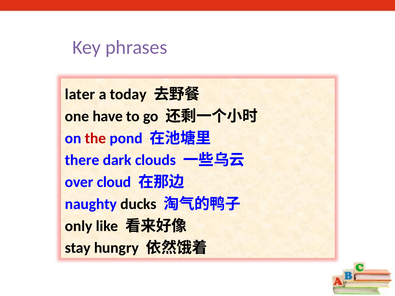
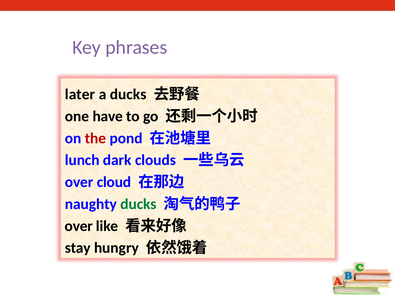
a today: today -> ducks
there: there -> lunch
ducks at (138, 204) colour: black -> green
only at (79, 226): only -> over
